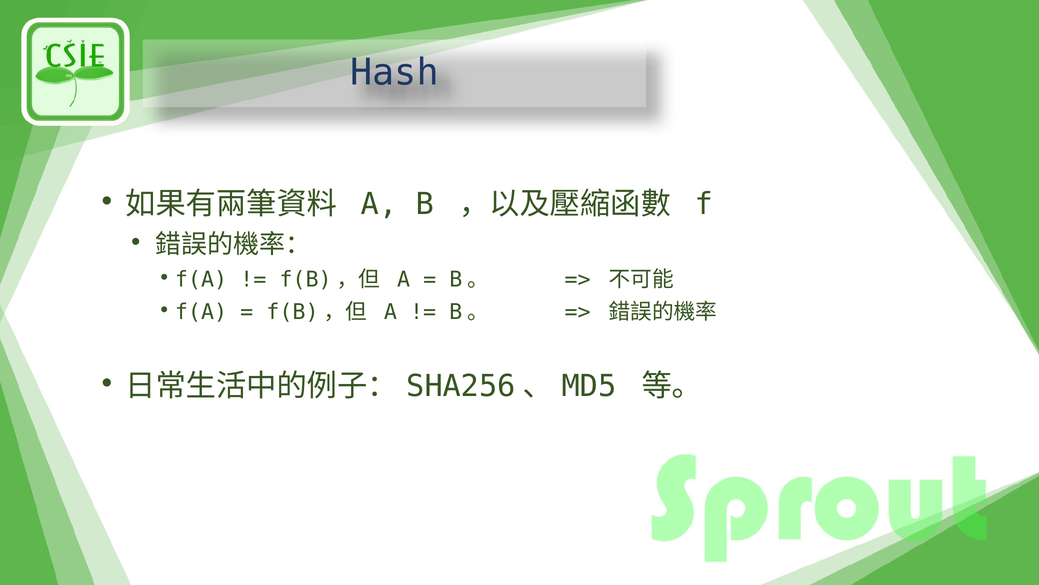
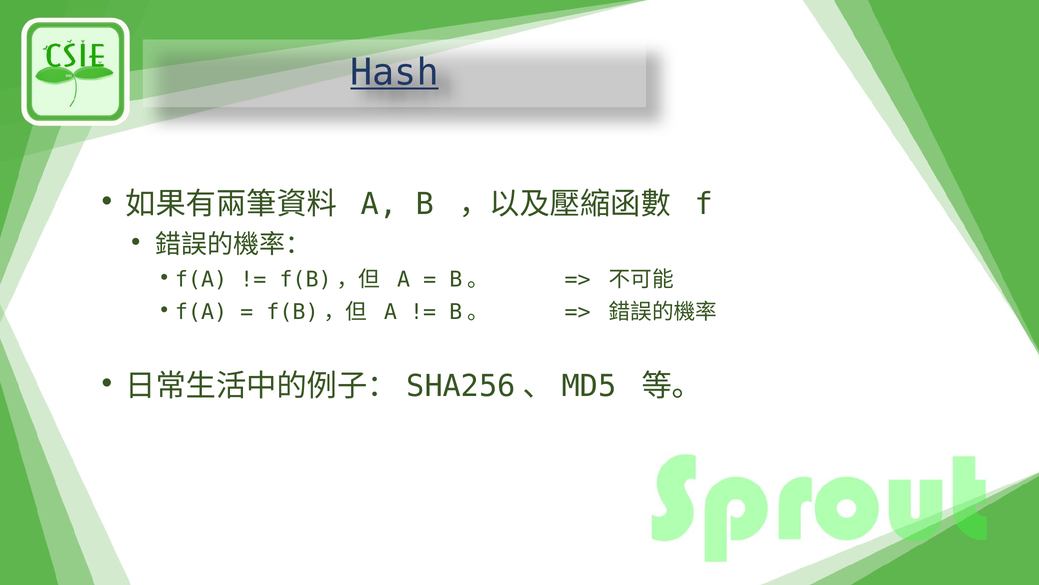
Hash underline: none -> present
